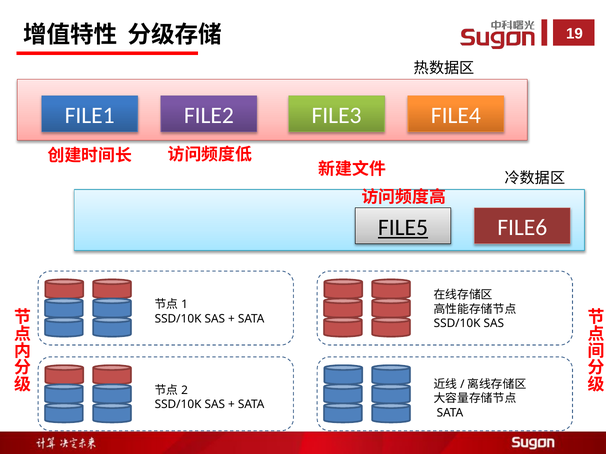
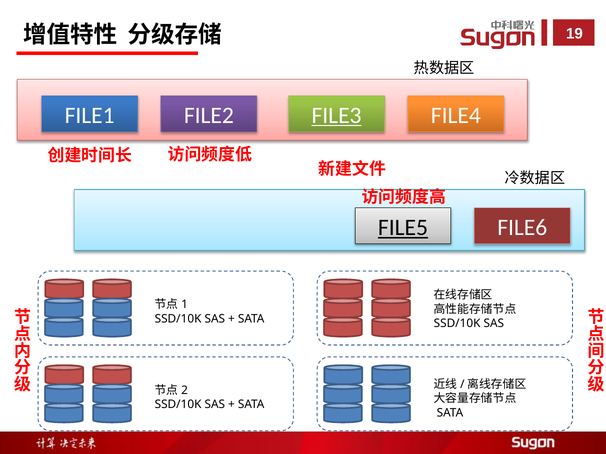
FILE3 underline: none -> present
